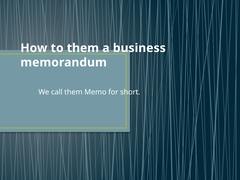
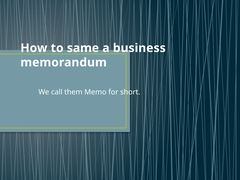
to them: them -> same
